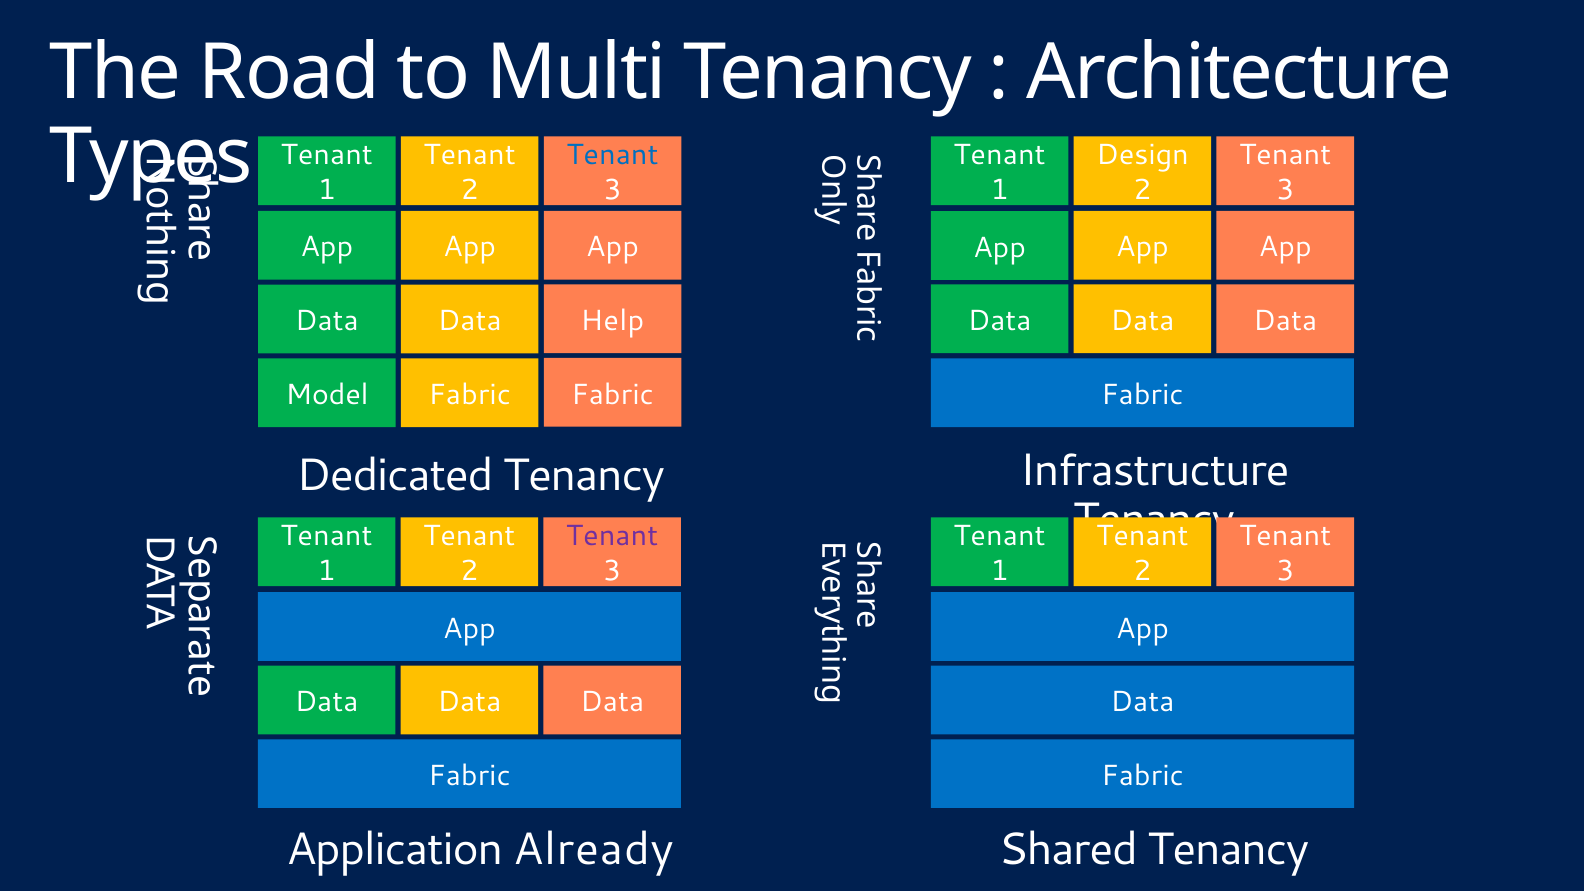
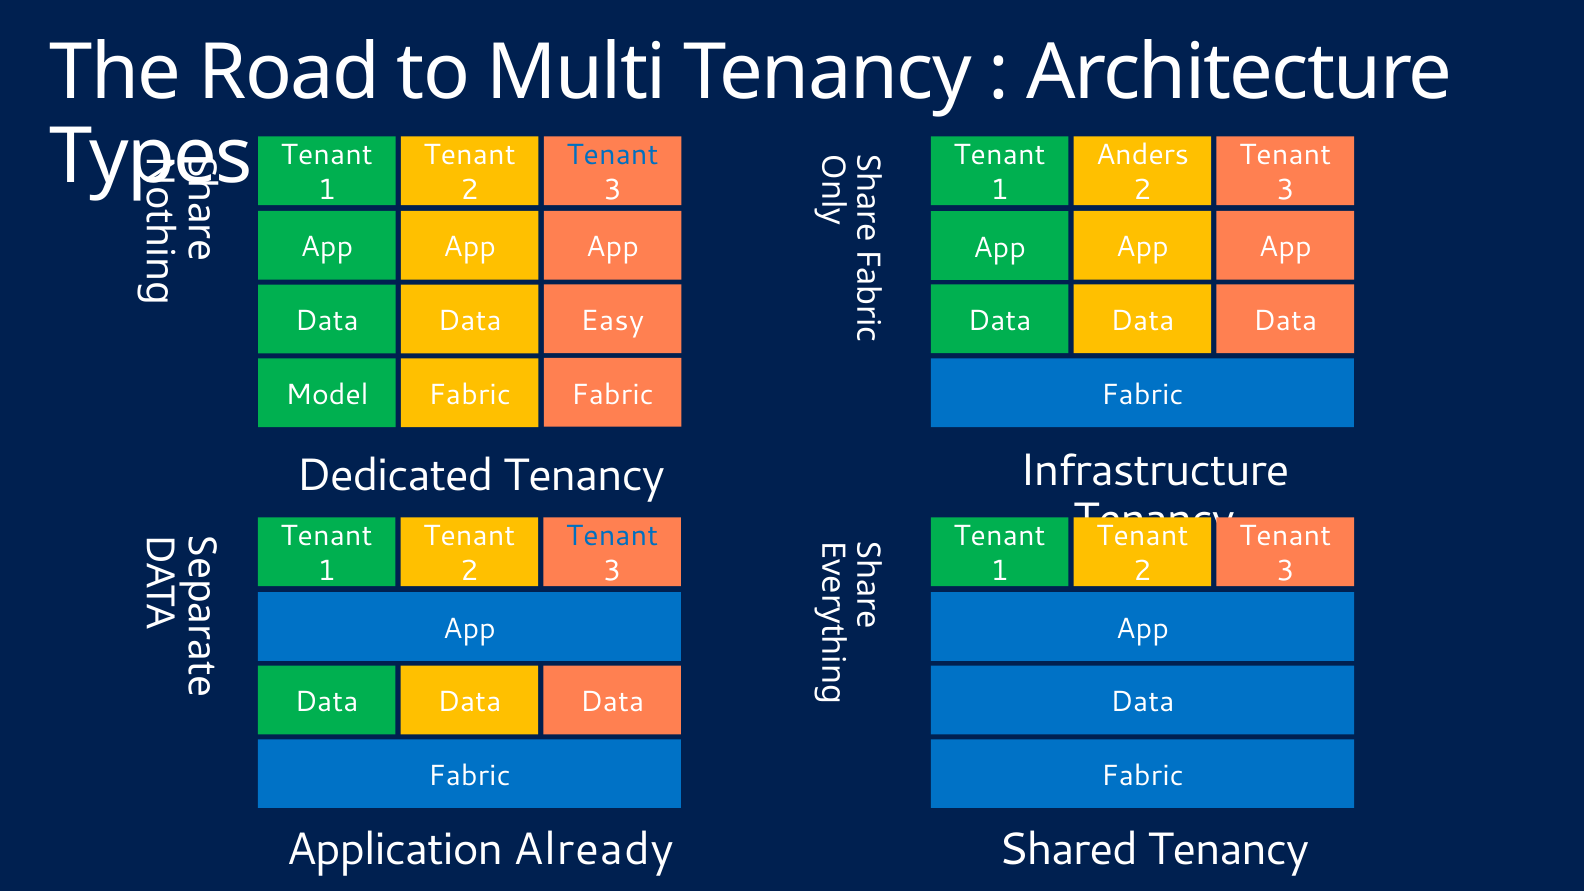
Design: Design -> Anders
Help: Help -> Easy
Tenant at (612, 536) colour: purple -> blue
